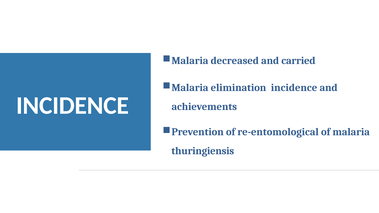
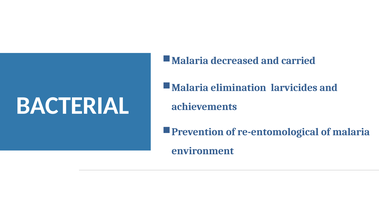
elimination incidence: incidence -> larvicides
INCIDENCE at (73, 106): INCIDENCE -> BACTERIAL
thuringiensis: thuringiensis -> environment
